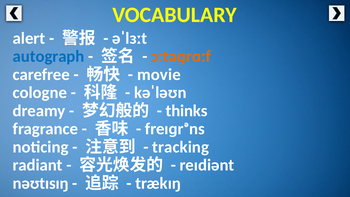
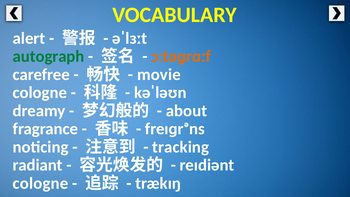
autograph colour: blue -> green
thinks: thinks -> about
nəʊtɪsɪŋ at (41, 183): nəʊtɪsɪŋ -> cologne
